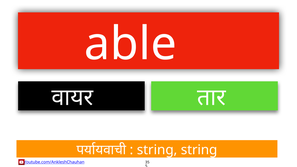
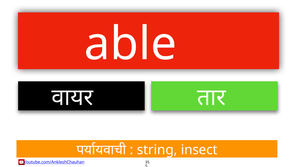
string string: string -> insect
